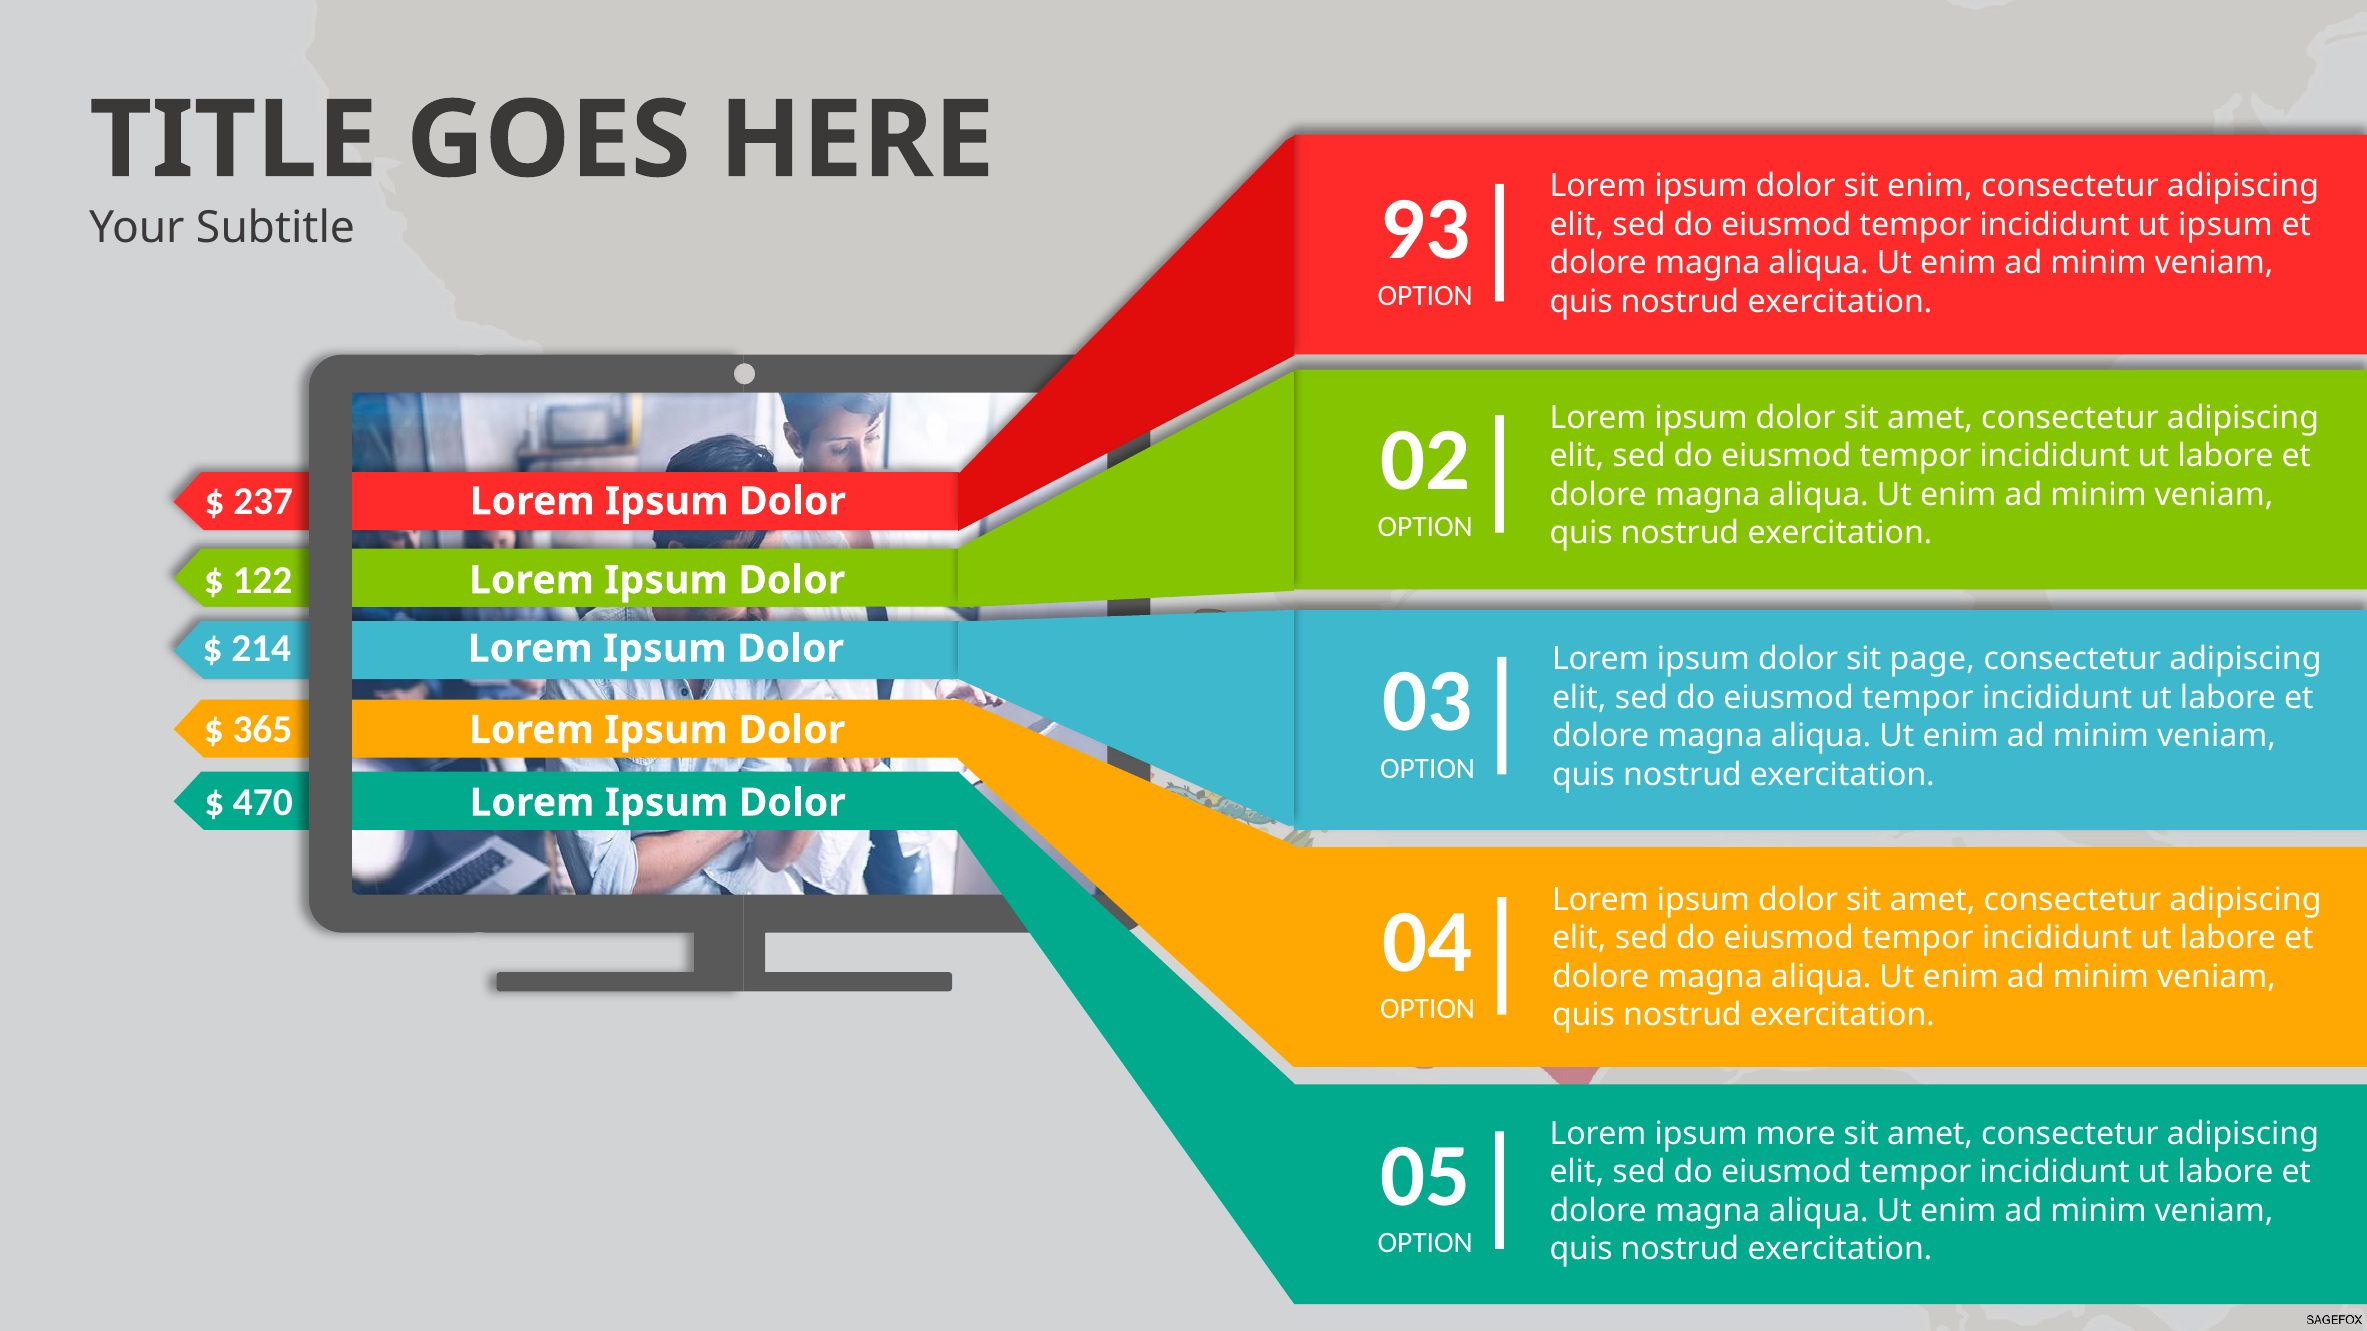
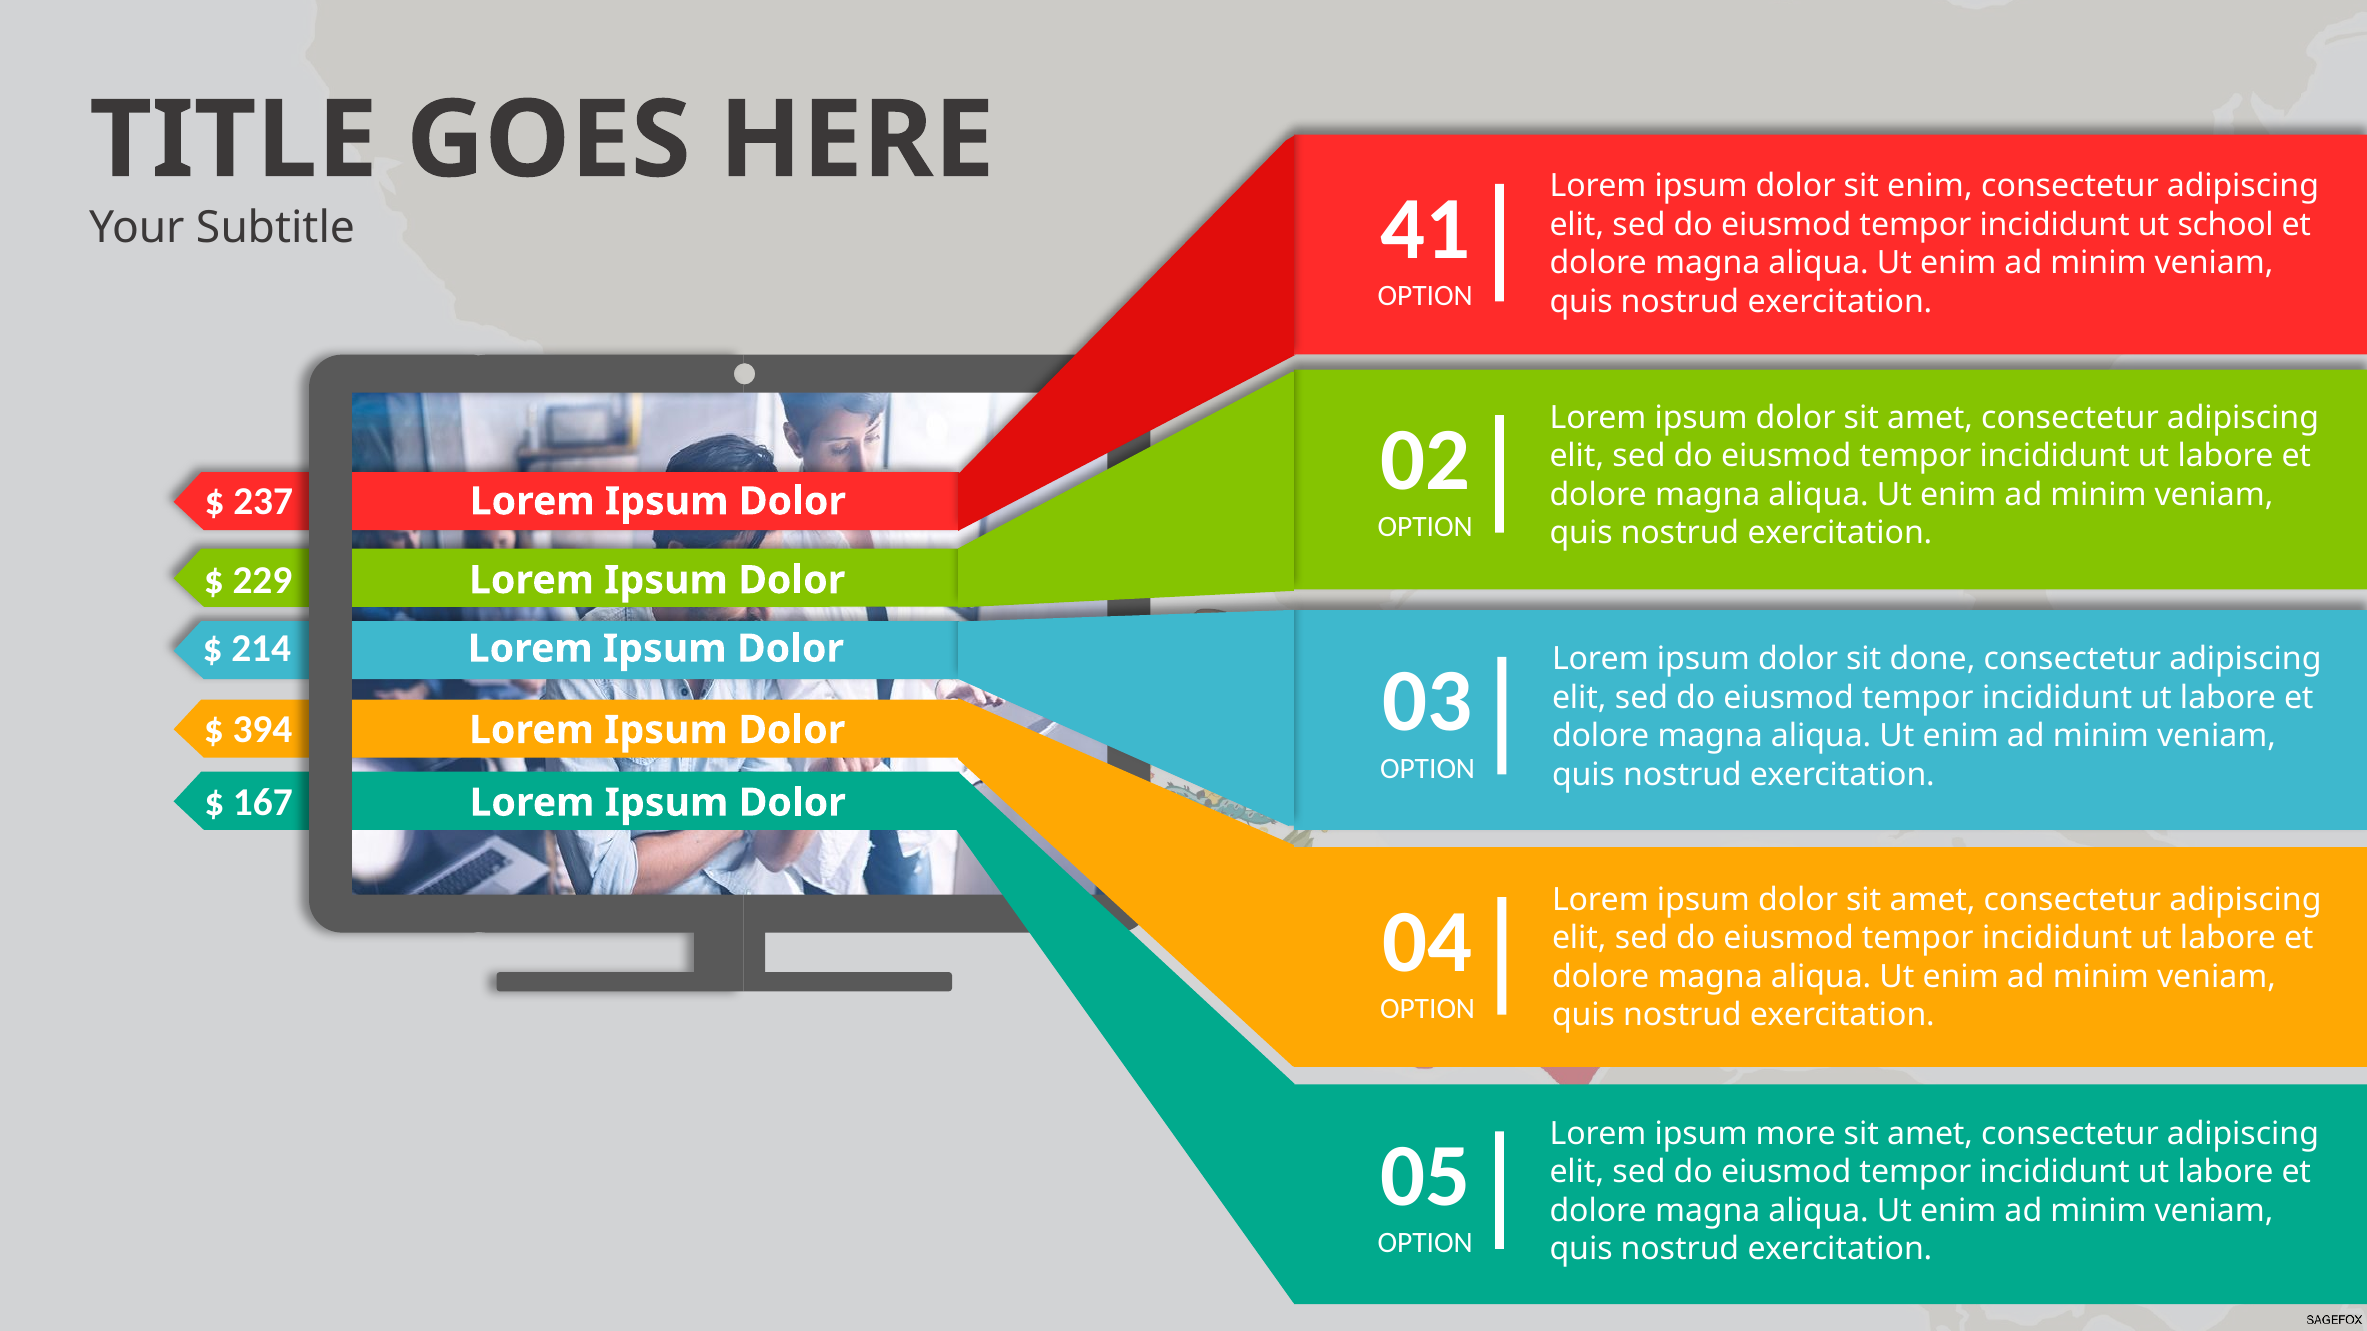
93: 93 -> 41
ut ipsum: ipsum -> school
122: 122 -> 229
page: page -> done
365: 365 -> 394
470: 470 -> 167
